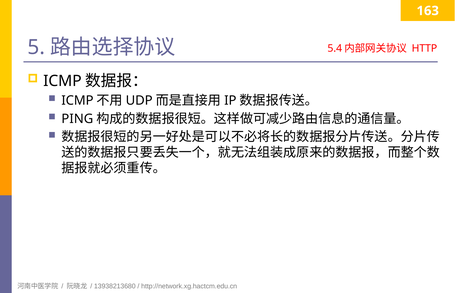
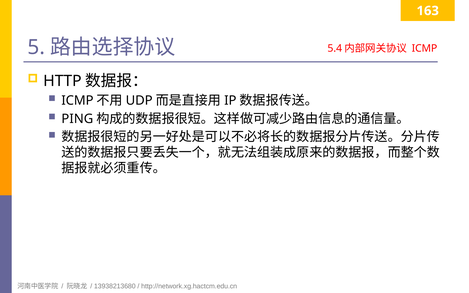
HTTP at (424, 49): HTTP -> ICMP
ICMP at (62, 81): ICMP -> HTTP
